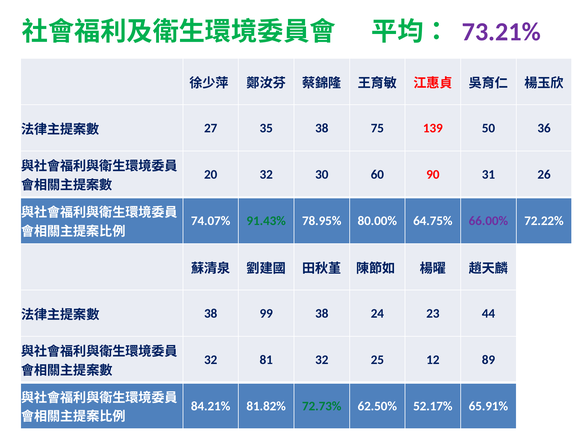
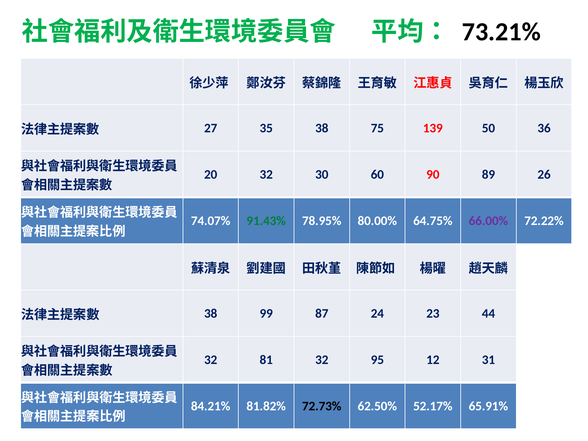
73.21% colour: purple -> black
31: 31 -> 89
99 38: 38 -> 87
25: 25 -> 95
89: 89 -> 31
72.73% colour: green -> black
